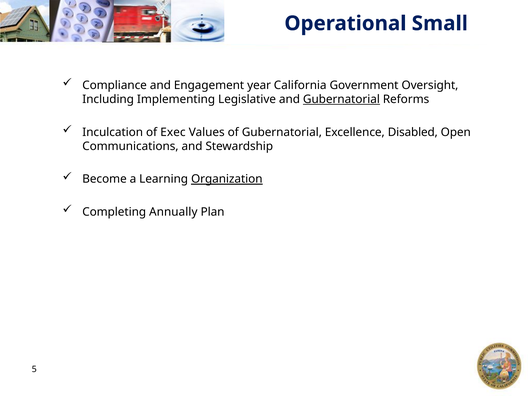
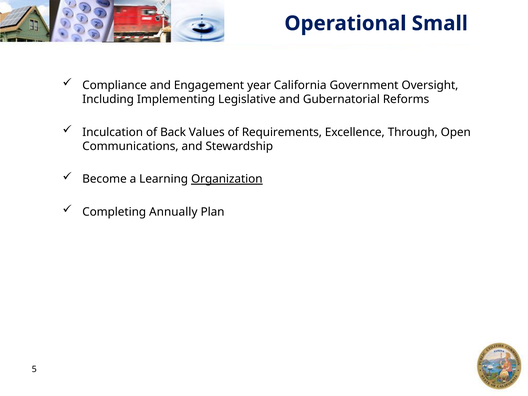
Gubernatorial at (341, 99) underline: present -> none
Exec: Exec -> Back
of Gubernatorial: Gubernatorial -> Requirements
Disabled: Disabled -> Through
